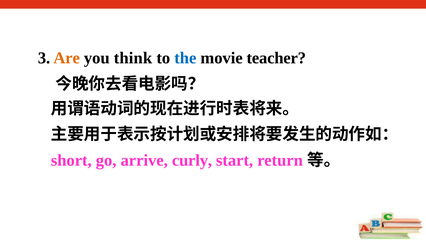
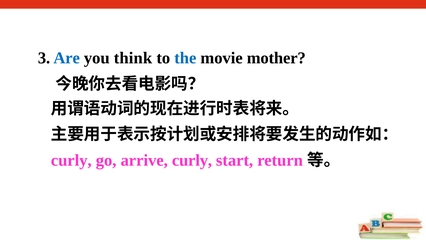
Are colour: orange -> blue
teacher: teacher -> mother
short at (71, 160): short -> curly
